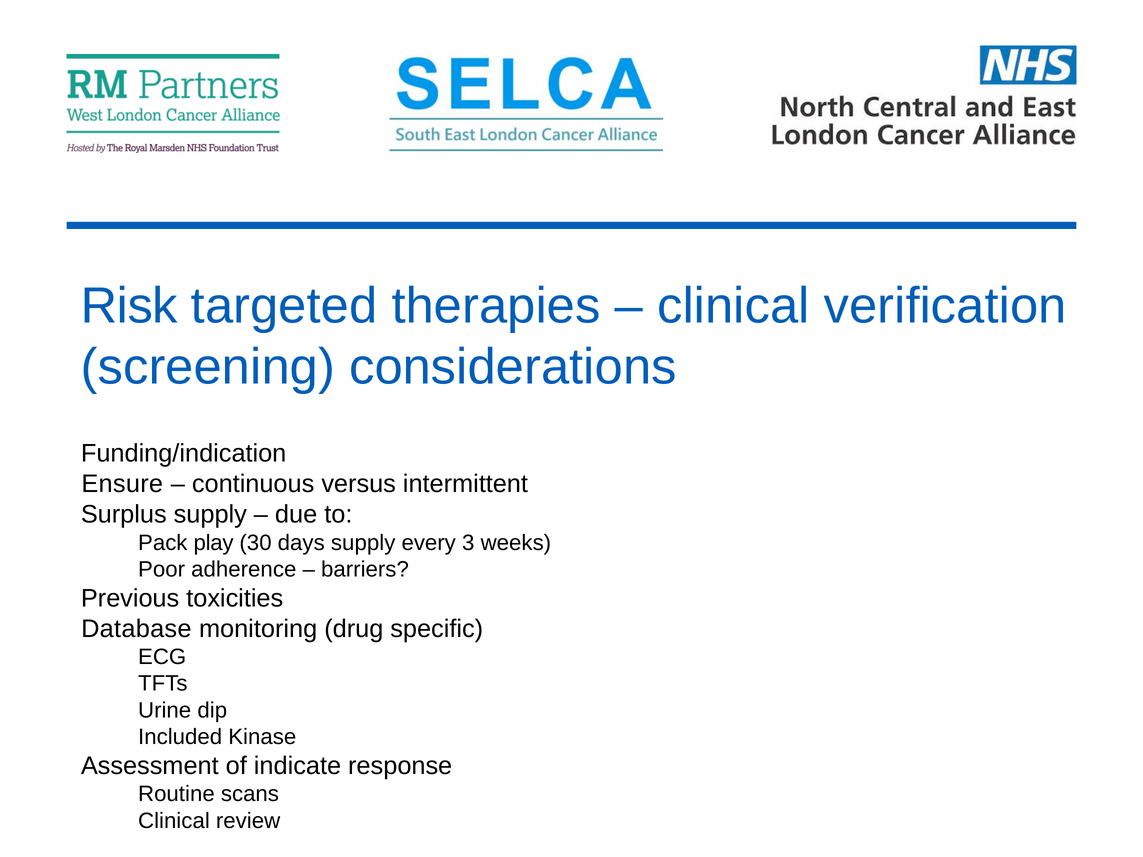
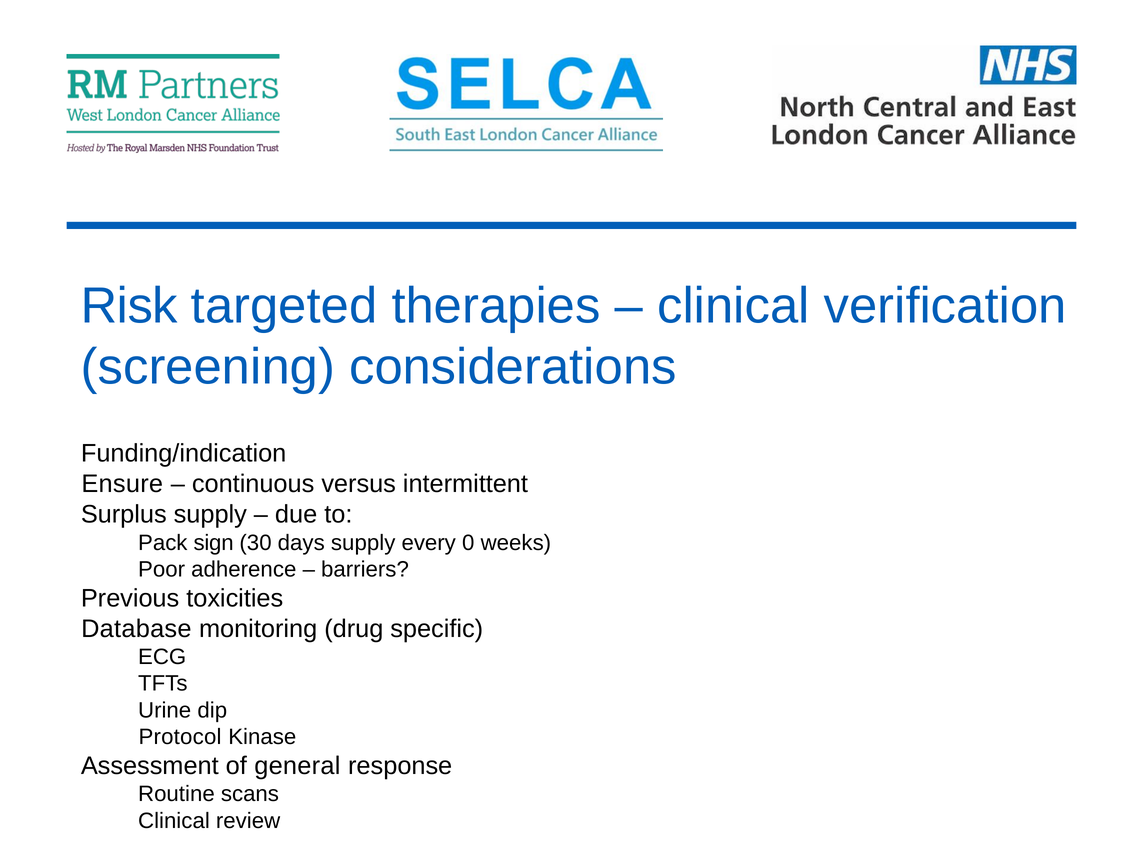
play: play -> sign
3: 3 -> 0
Included: Included -> Protocol
indicate: indicate -> general
